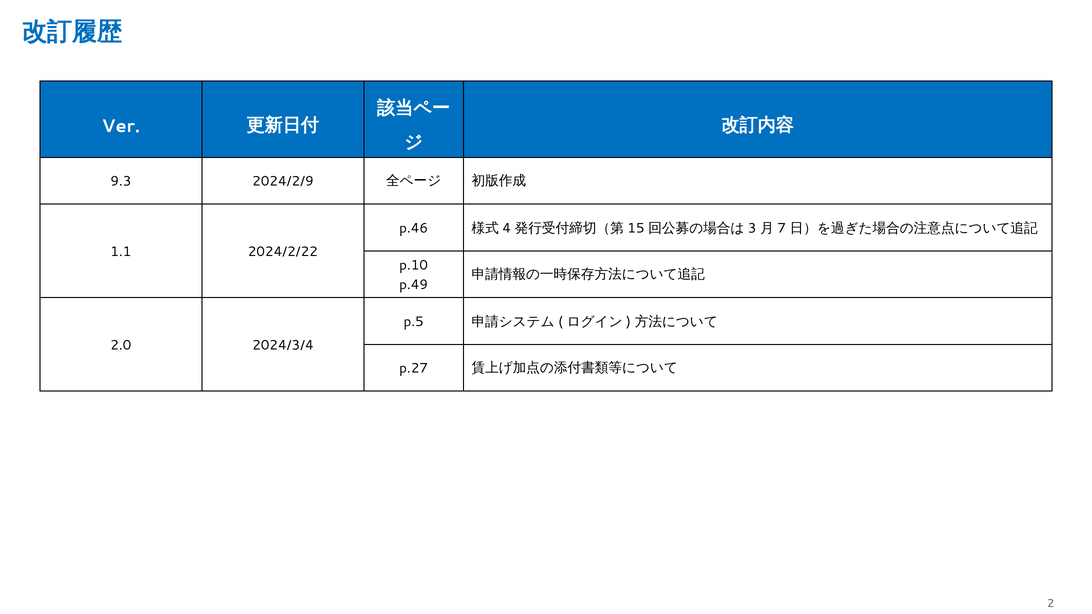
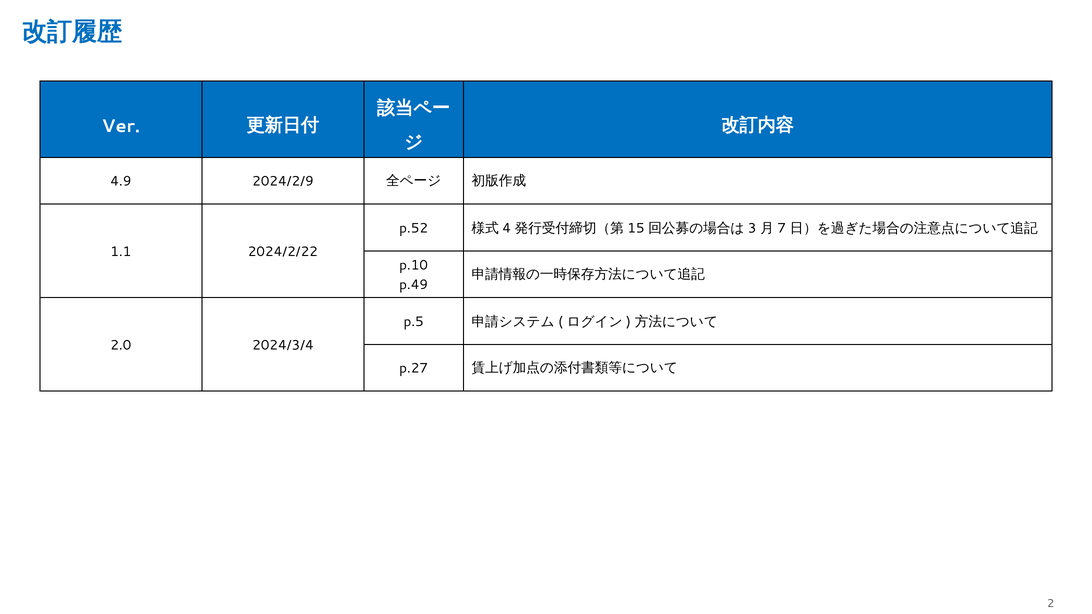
9.3: 9.3 -> 4.9
p.46: p.46 -> p.52
